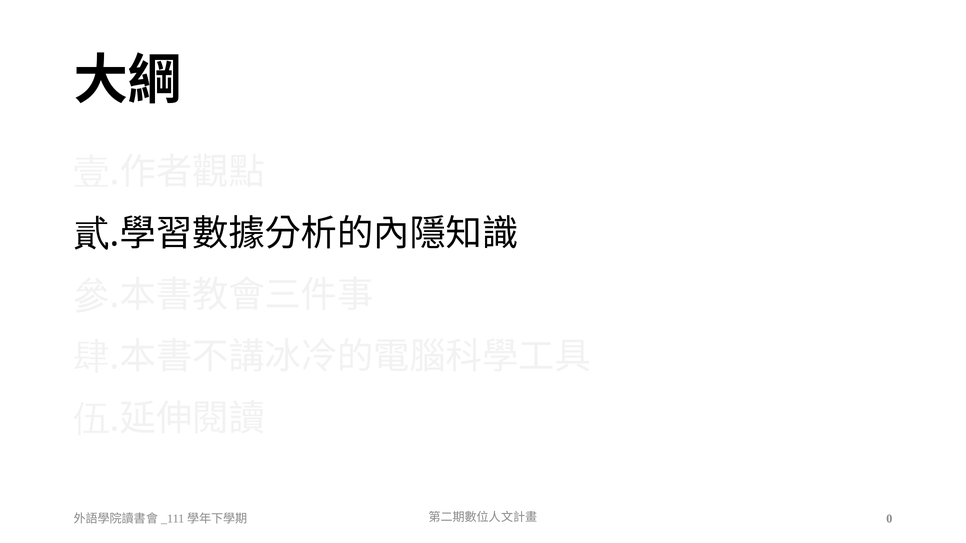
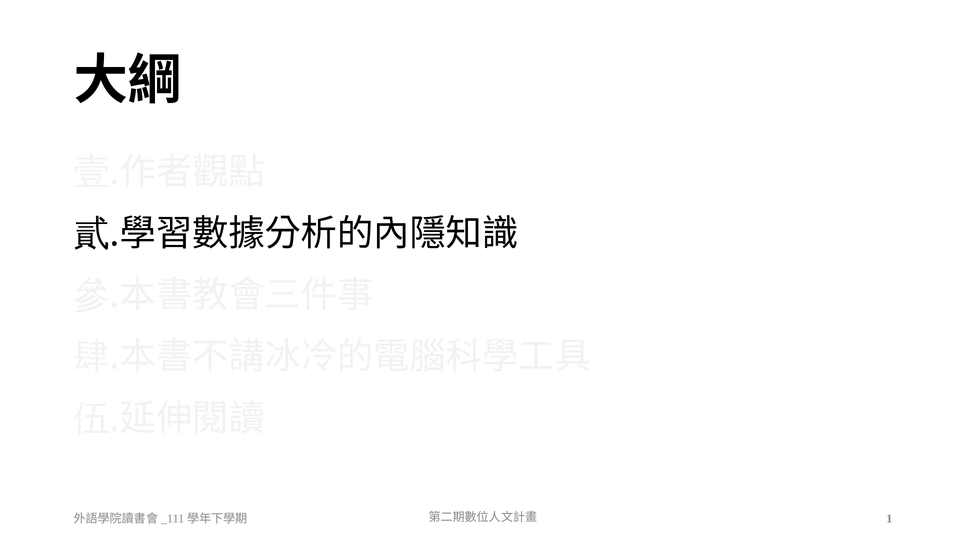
0: 0 -> 1
